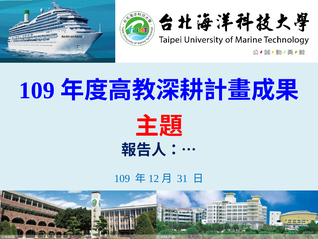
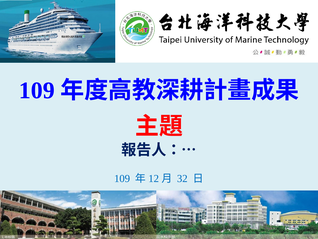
31: 31 -> 32
